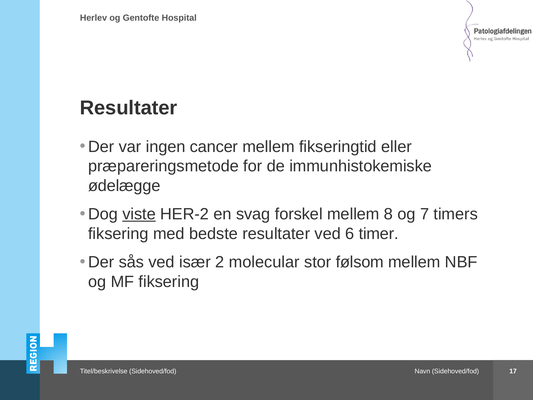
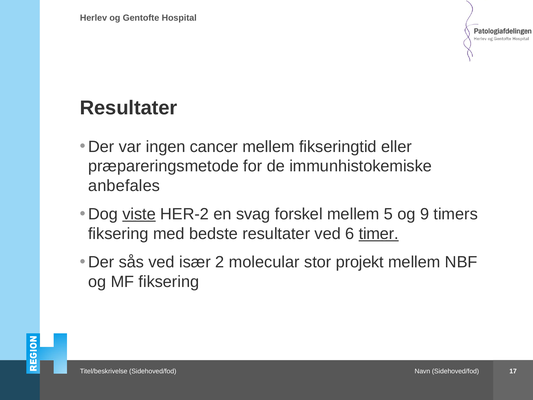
ødelægge: ødelægge -> anbefales
8: 8 -> 5
7: 7 -> 9
timer underline: none -> present
følsom: følsom -> projekt
